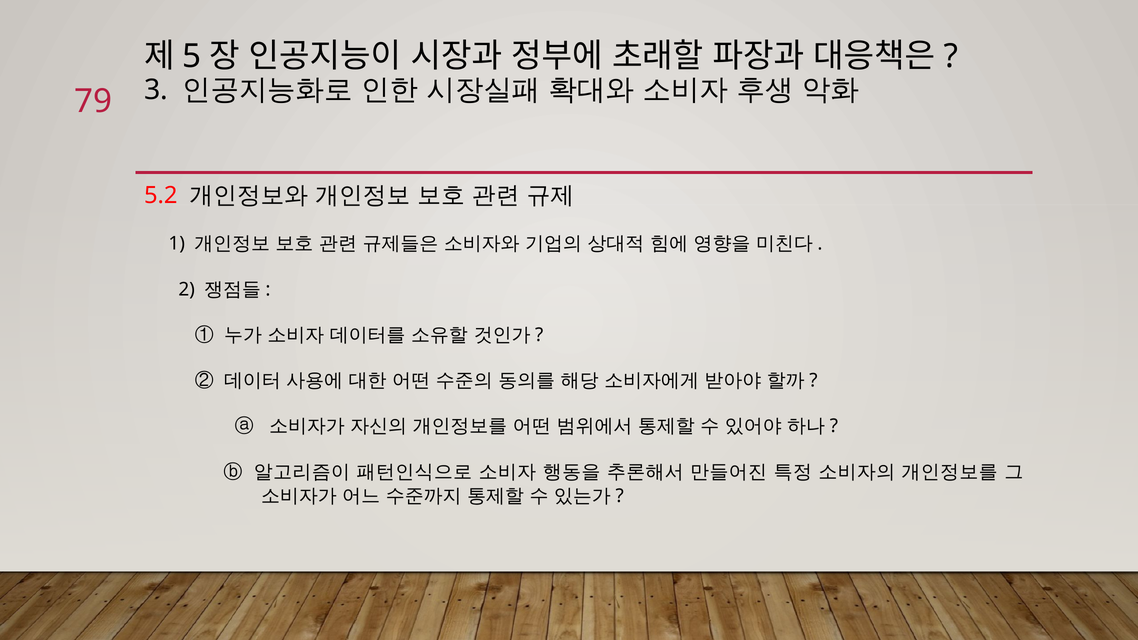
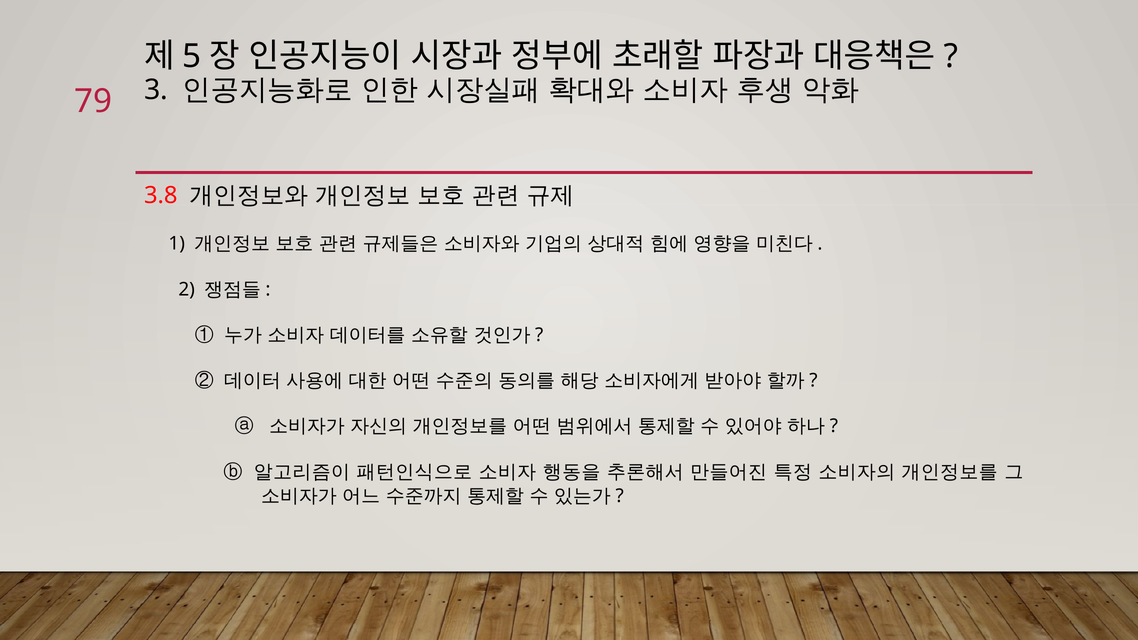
5.2: 5.2 -> 3.8
